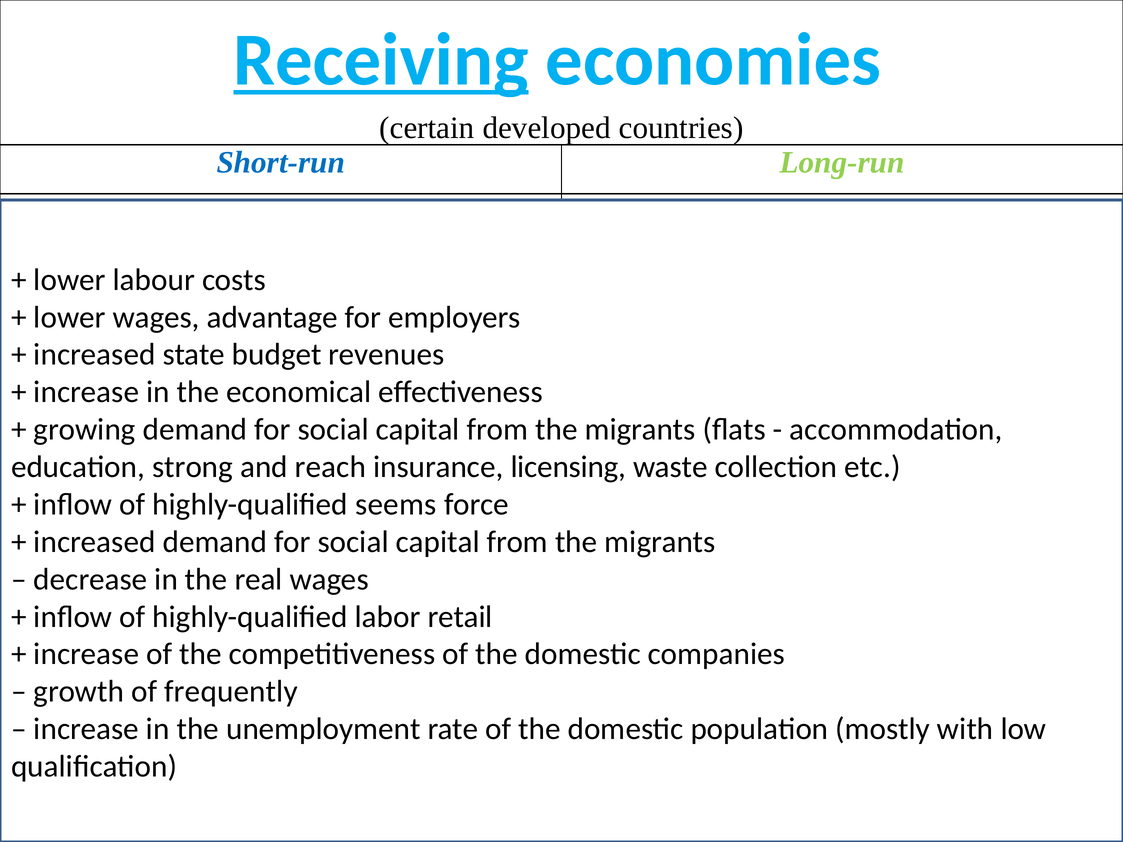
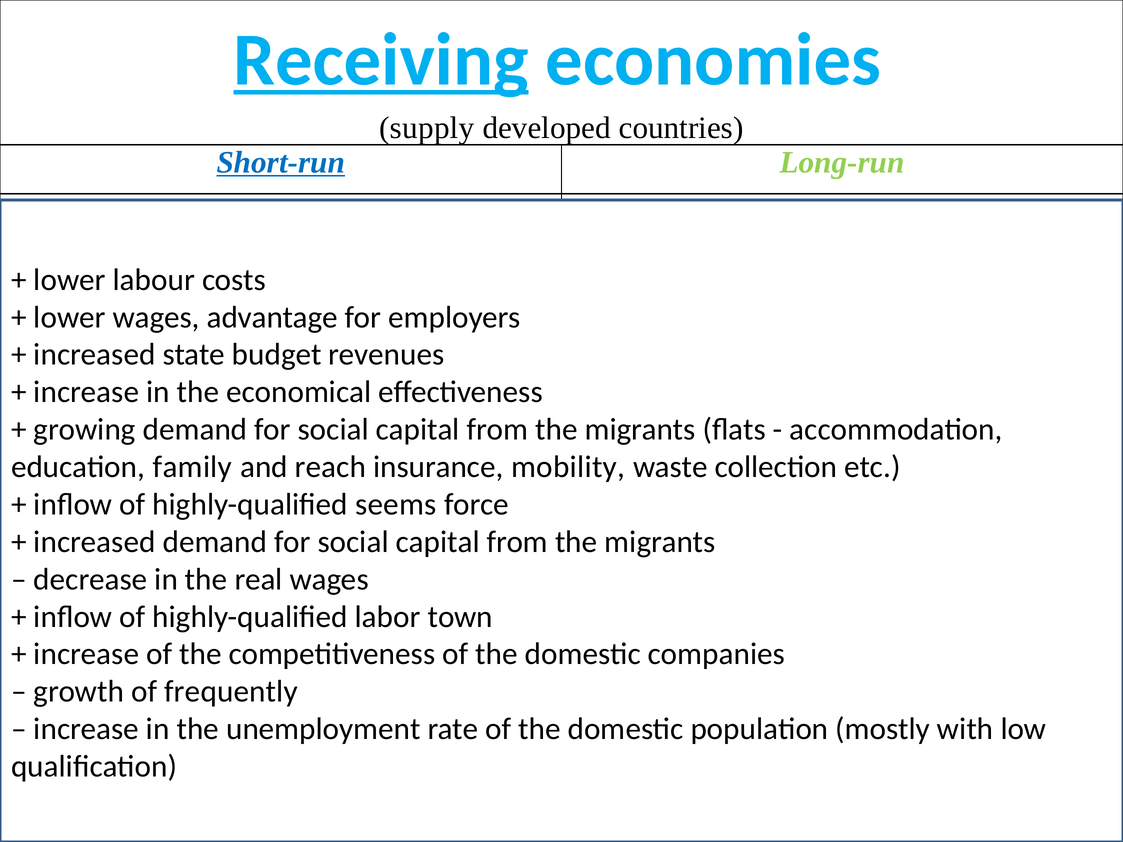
certain: certain -> supply
Short-run underline: none -> present
strong: strong -> family
licensing: licensing -> mobility
retail: retail -> town
